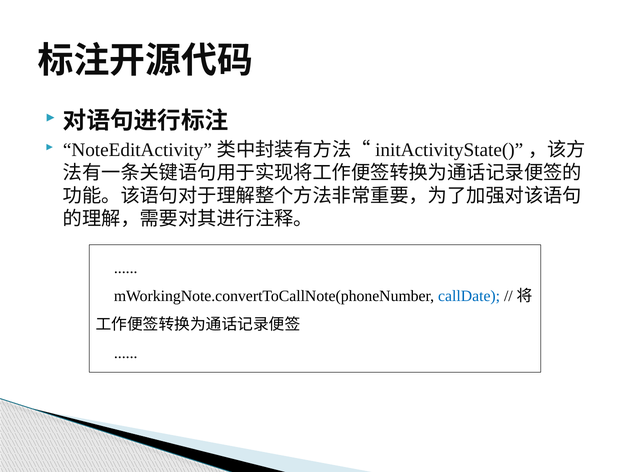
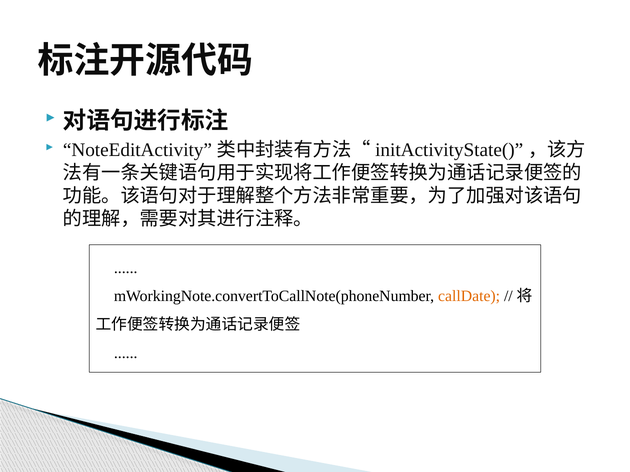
callDate colour: blue -> orange
